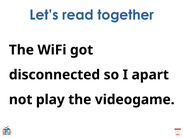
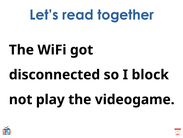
apart: apart -> block
